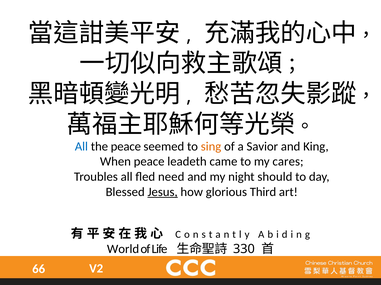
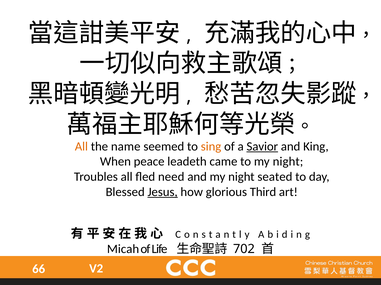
All at (81, 147) colour: blue -> orange
the peace: peace -> name
Savior underline: none -> present
to my cares: cares -> night
should: should -> seated
World: World -> Micah
330: 330 -> 702
